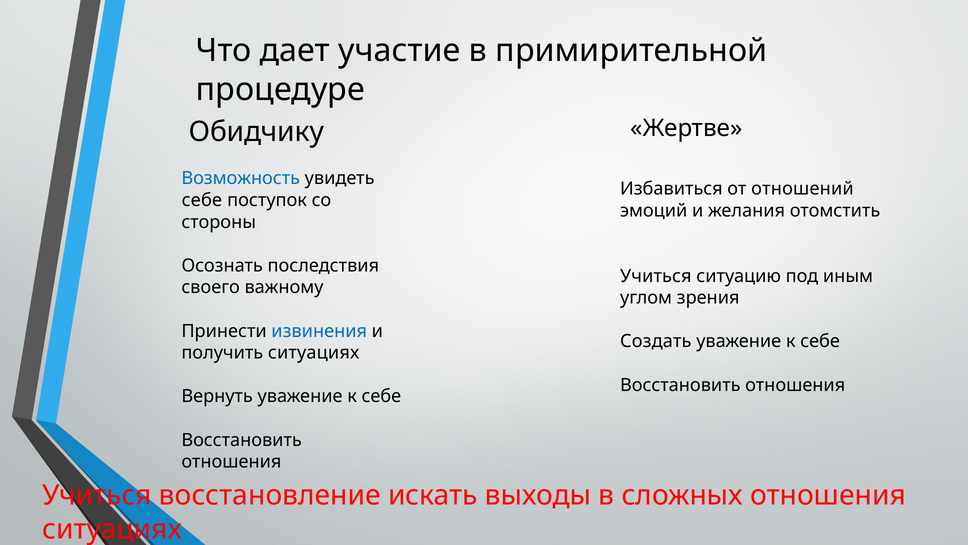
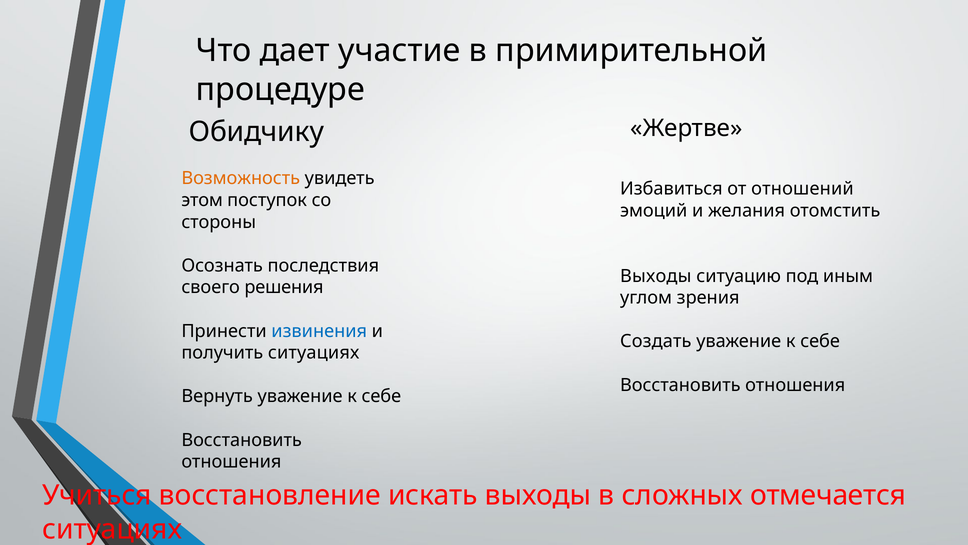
Возможность colour: blue -> orange
себе at (202, 200): себе -> этом
Учиться at (656, 276): Учиться -> Выходы
важному: важному -> решения
сложных отношения: отношения -> отмечается
